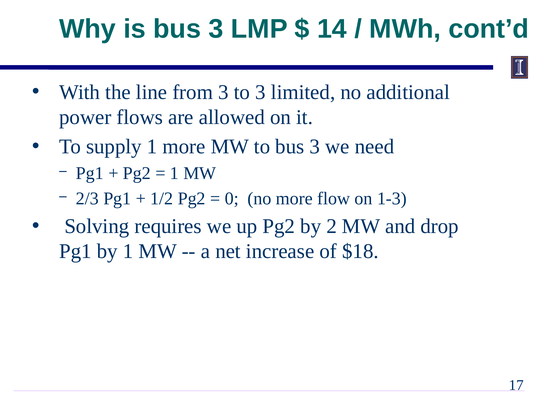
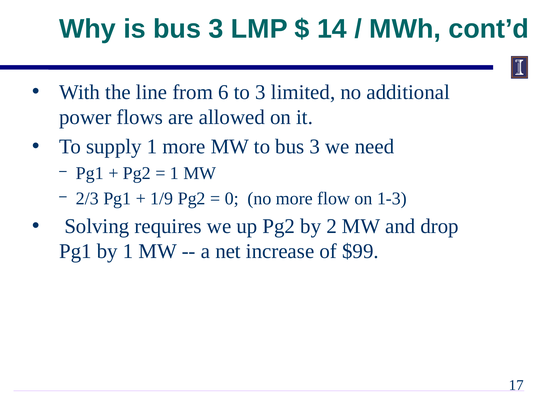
from 3: 3 -> 6
1/2: 1/2 -> 1/9
$18: $18 -> $99
